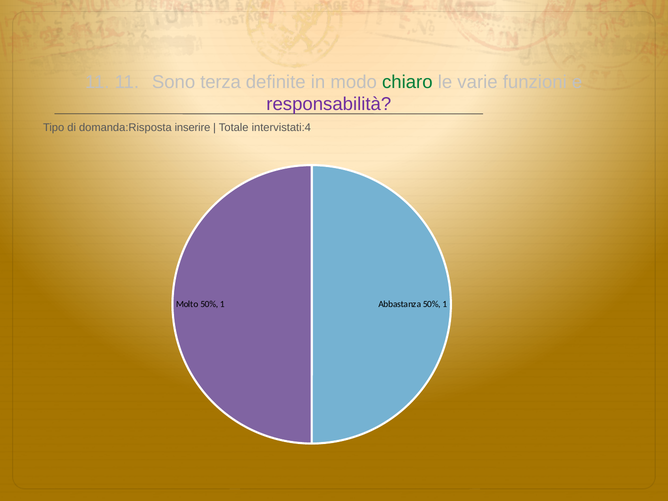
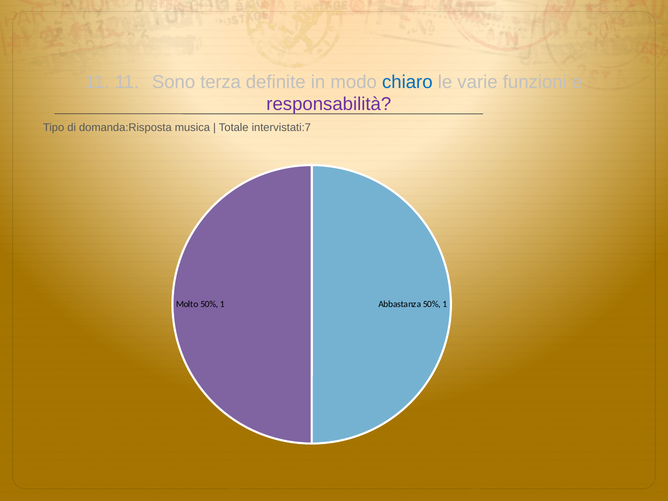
chiaro colour: green -> blue
inserire: inserire -> musica
intervistati:4: intervistati:4 -> intervistati:7
